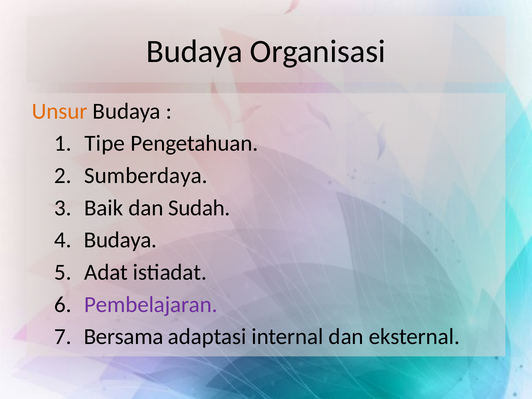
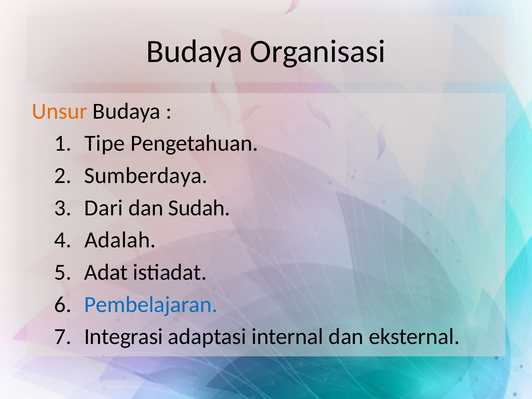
Baik: Baik -> Dari
Budaya at (120, 240): Budaya -> Adalah
Pembelajaran colour: purple -> blue
Bersama: Bersama -> Integrasi
